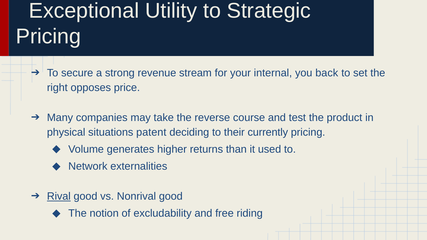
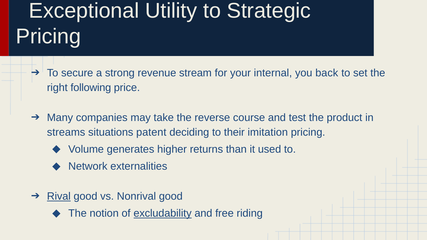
opposes: opposes -> following
physical: physical -> streams
currently: currently -> imitation
excludability underline: none -> present
